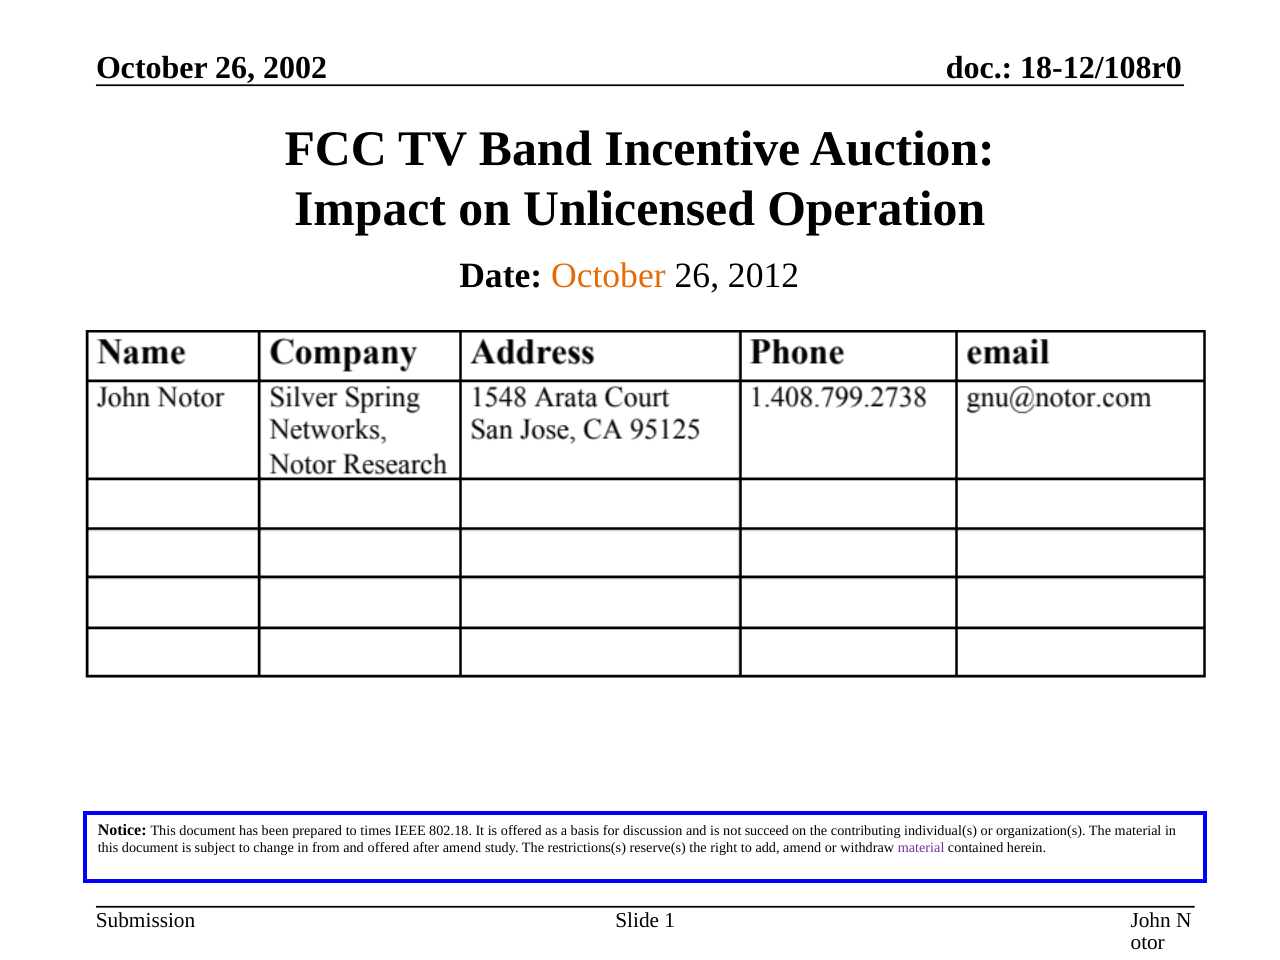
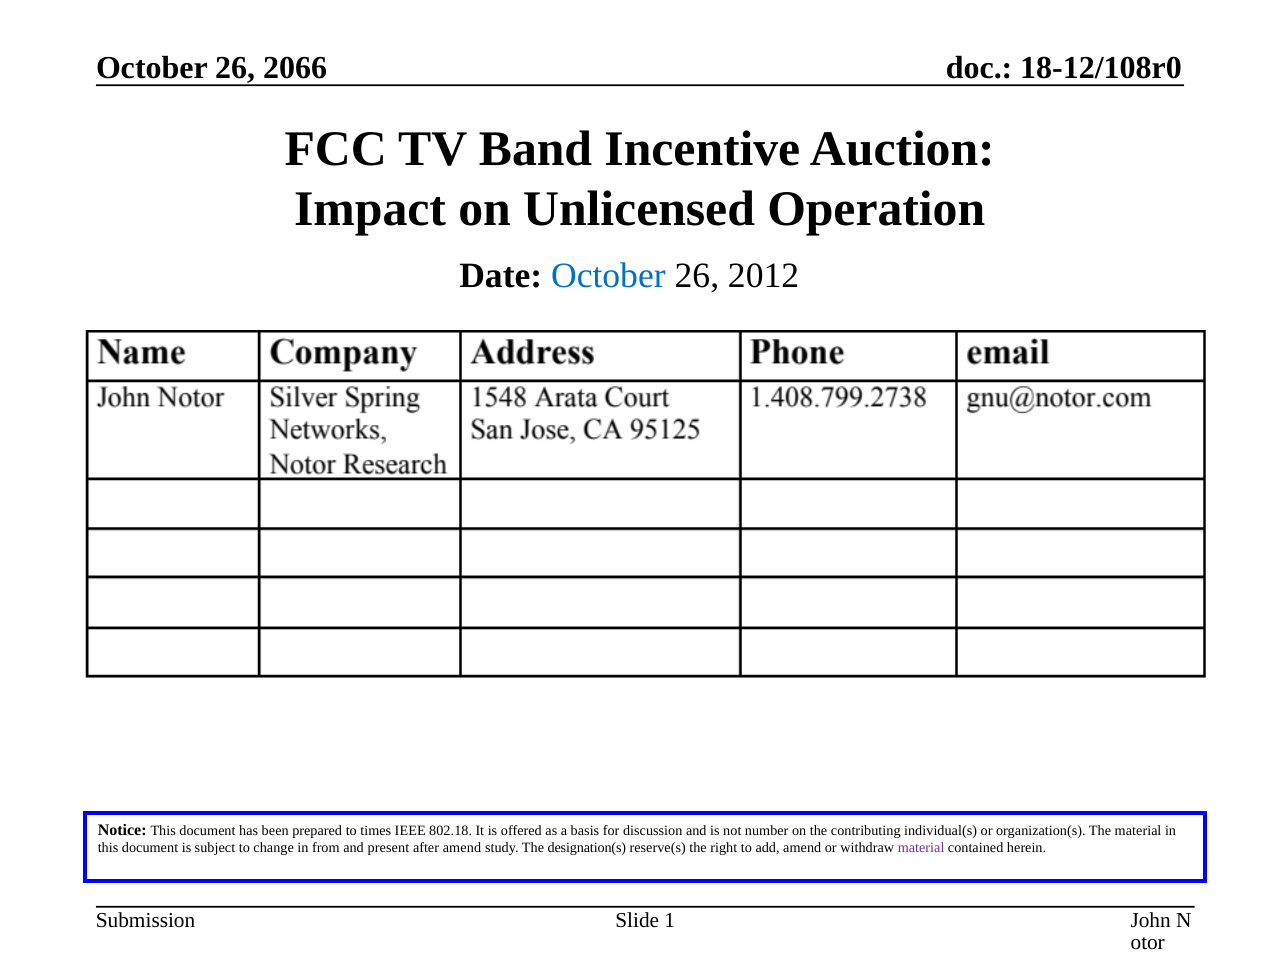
2002: 2002 -> 2066
October at (608, 276) colour: orange -> blue
succeed: succeed -> number
and offered: offered -> present
restrictions(s: restrictions(s -> designation(s
